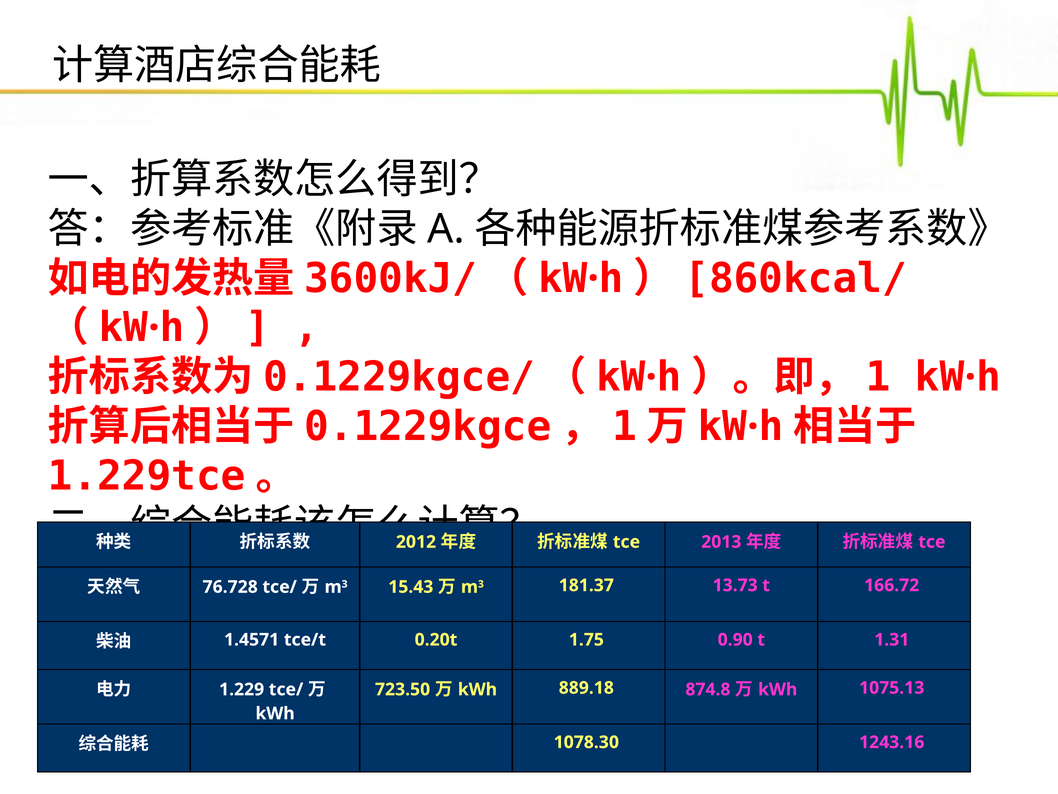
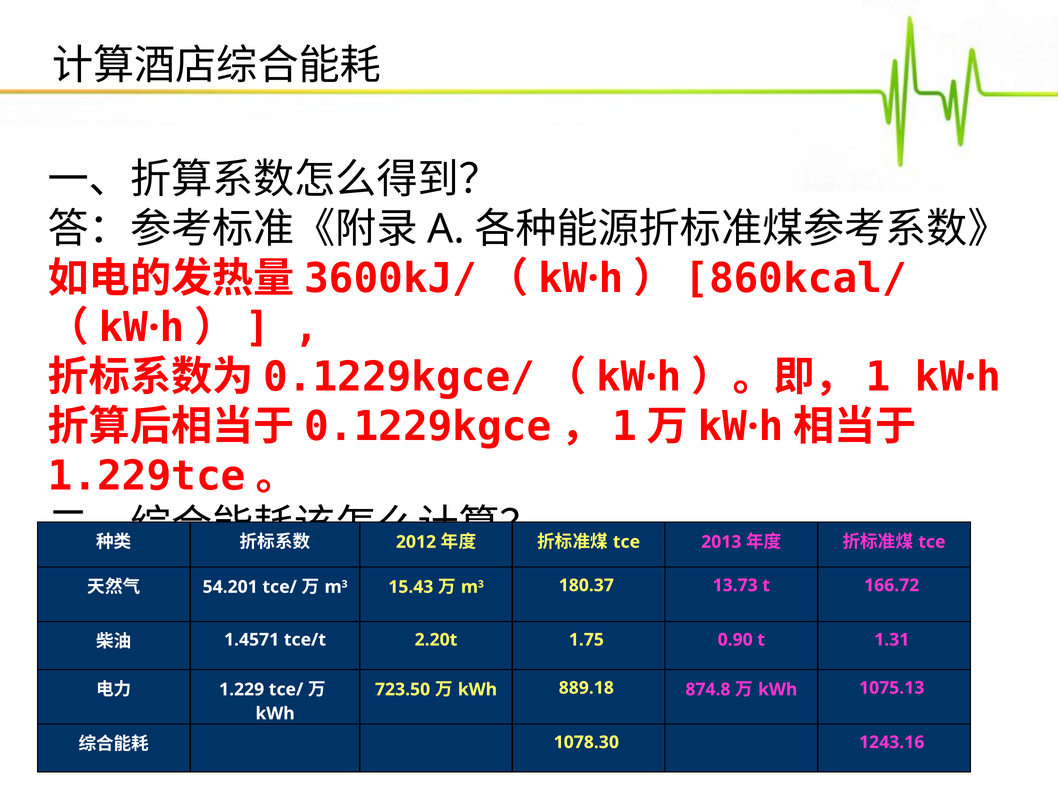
76.728: 76.728 -> 54.201
181.37: 181.37 -> 180.37
0.20t: 0.20t -> 2.20t
